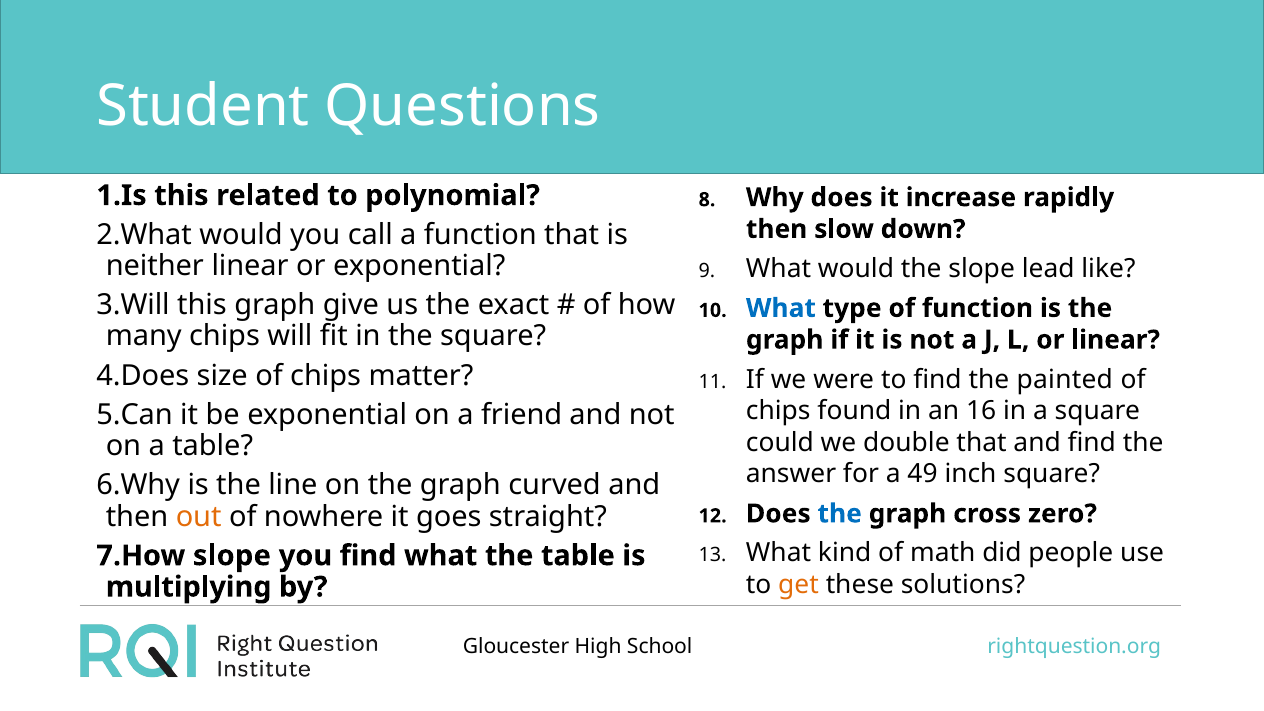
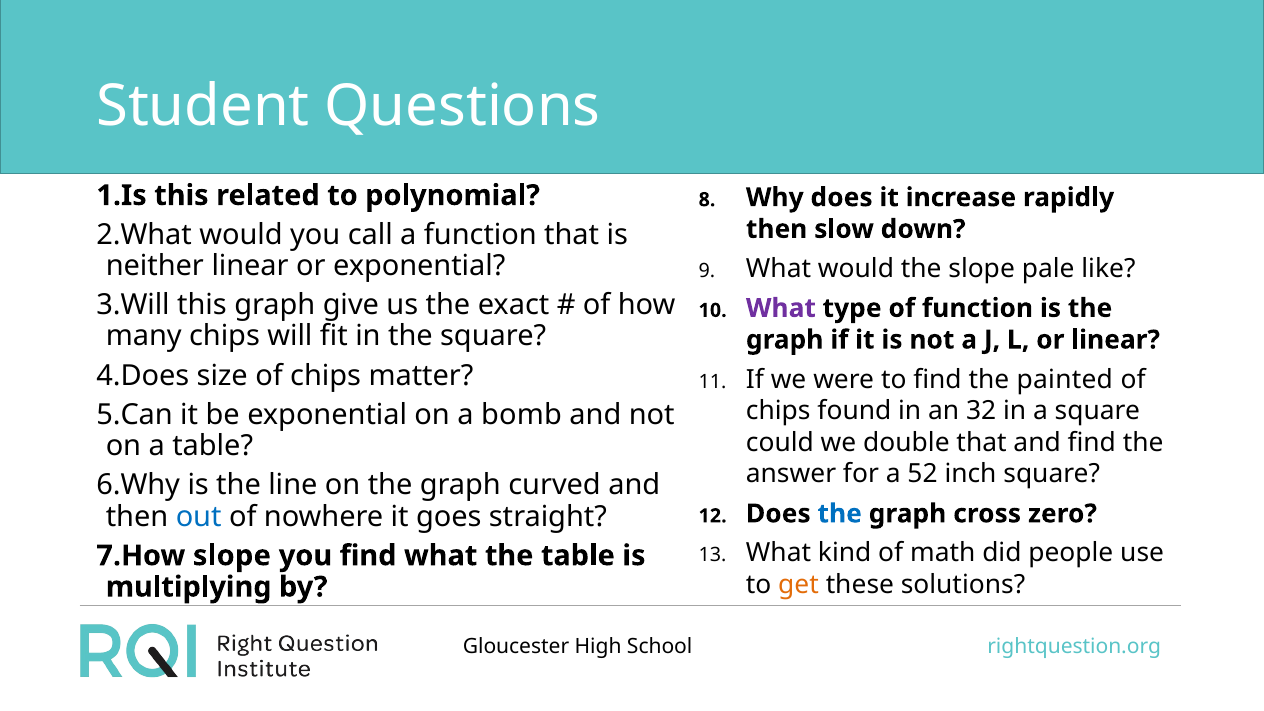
lead: lead -> pale
What at (781, 308) colour: blue -> purple
16: 16 -> 32
friend: friend -> bomb
49: 49 -> 52
out colour: orange -> blue
